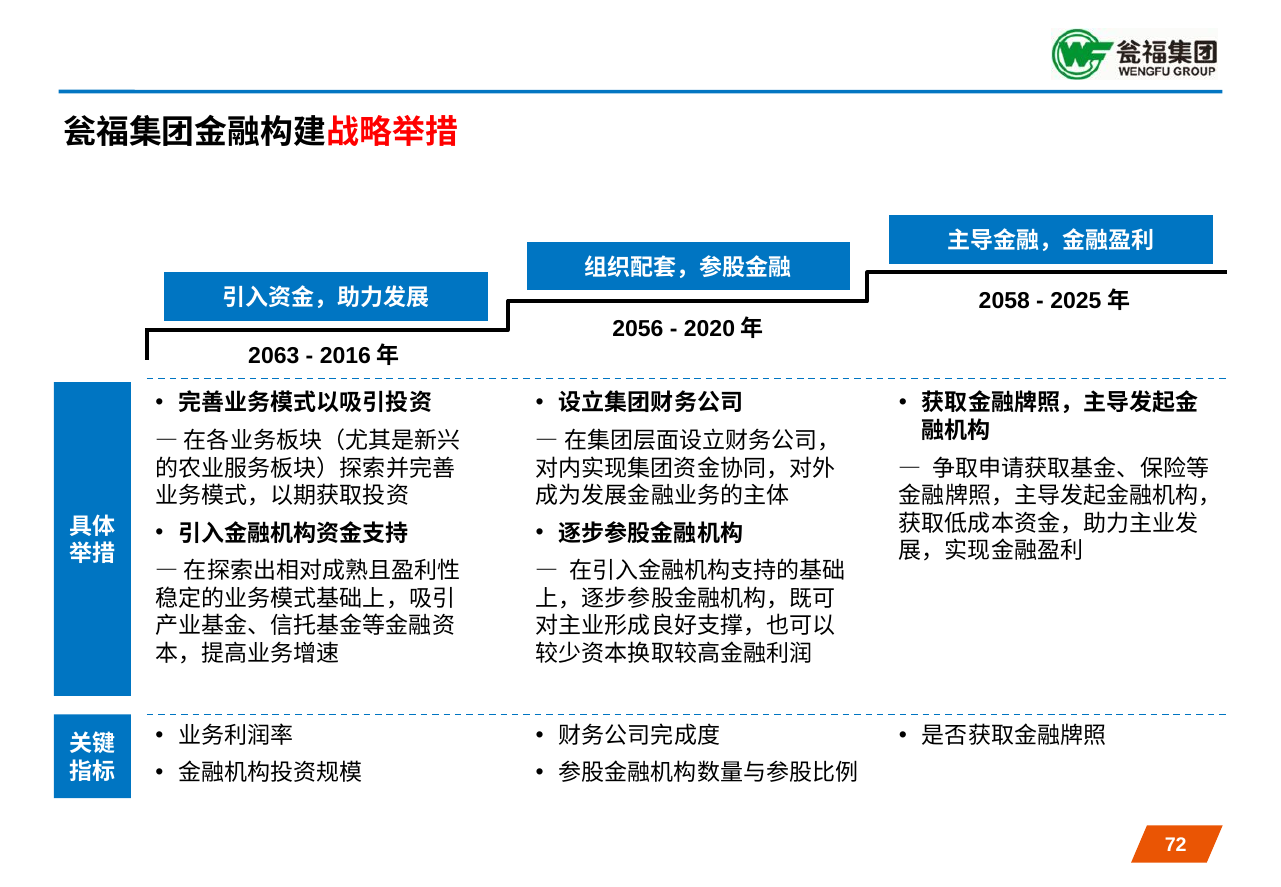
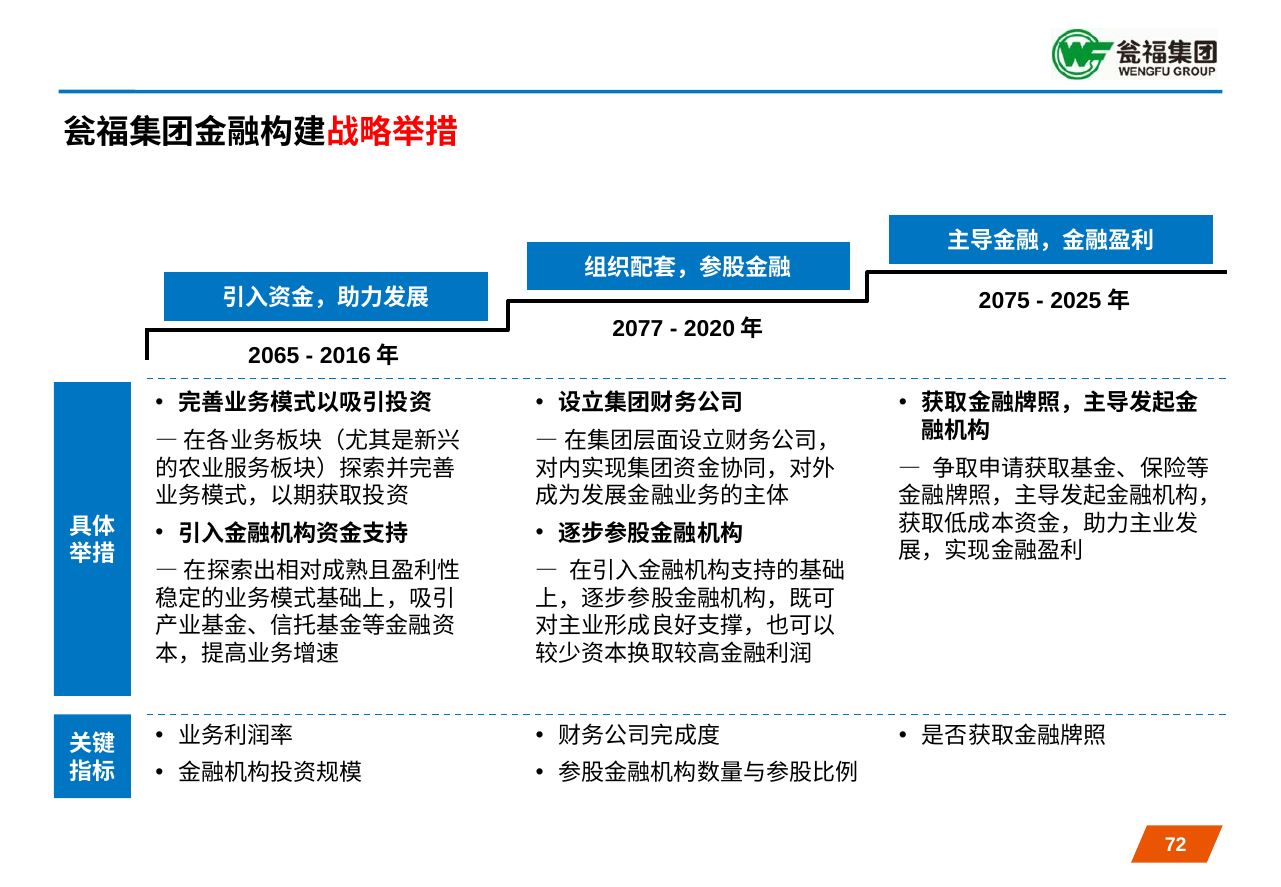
2058: 2058 -> 2075
2056: 2056 -> 2077
2063: 2063 -> 2065
